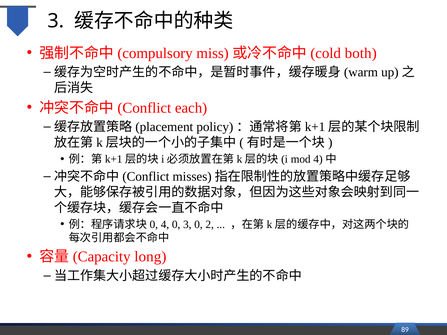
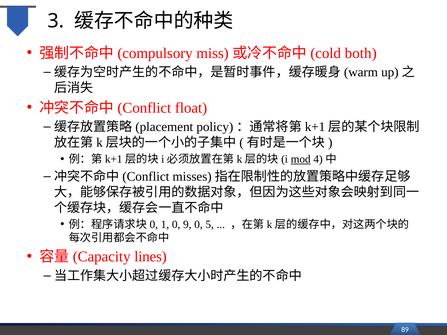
each: each -> float
mod underline: none -> present
4: 4 -> 1
0 3: 3 -> 9
2: 2 -> 5
long: long -> lines
